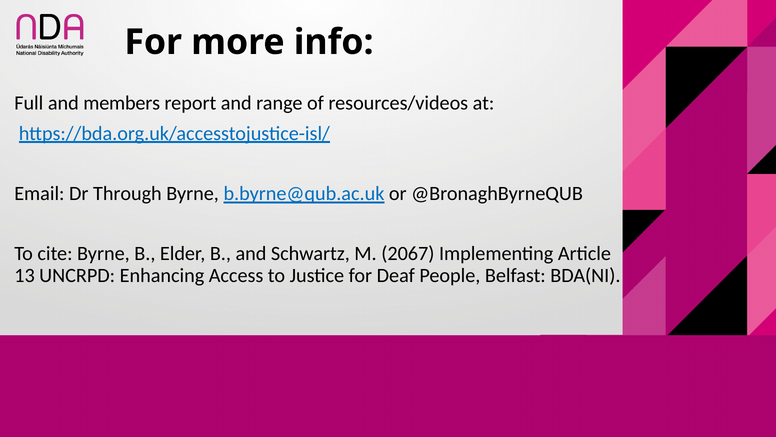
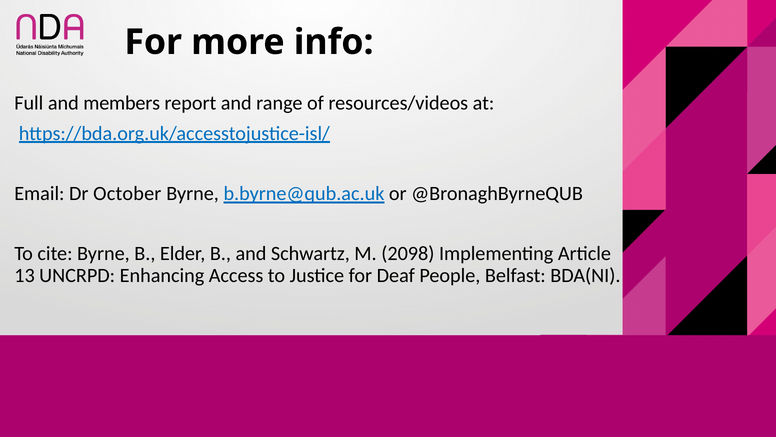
Through: Through -> October
2067: 2067 -> 2098
